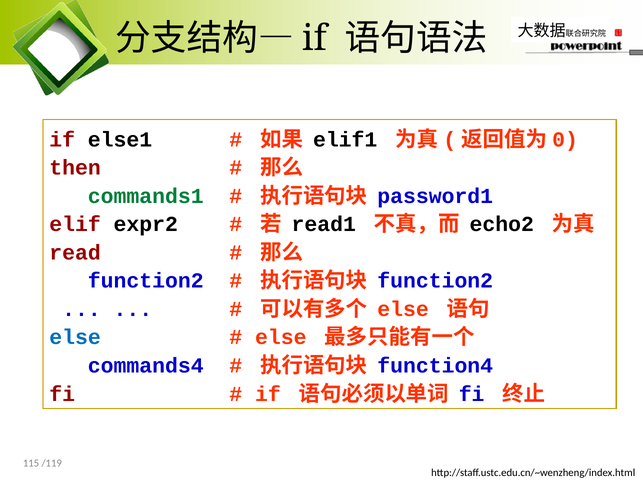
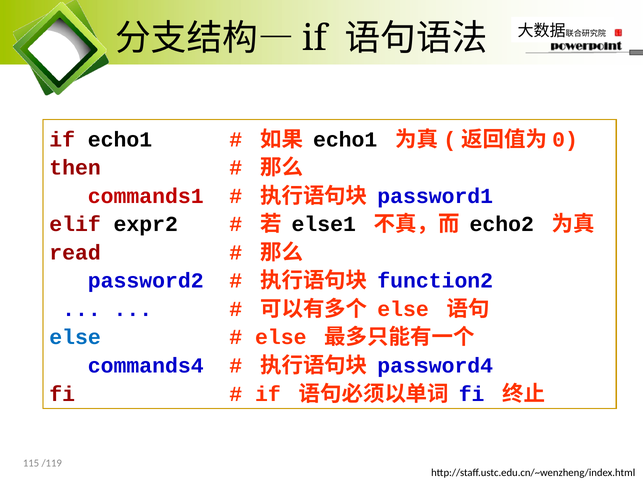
if else1: else1 -> echo1
elif1 at (345, 140): elif1 -> echo1
commands1 colour: green -> red
read1: read1 -> else1
function2 at (146, 281): function2 -> password2
function4: function4 -> password4
